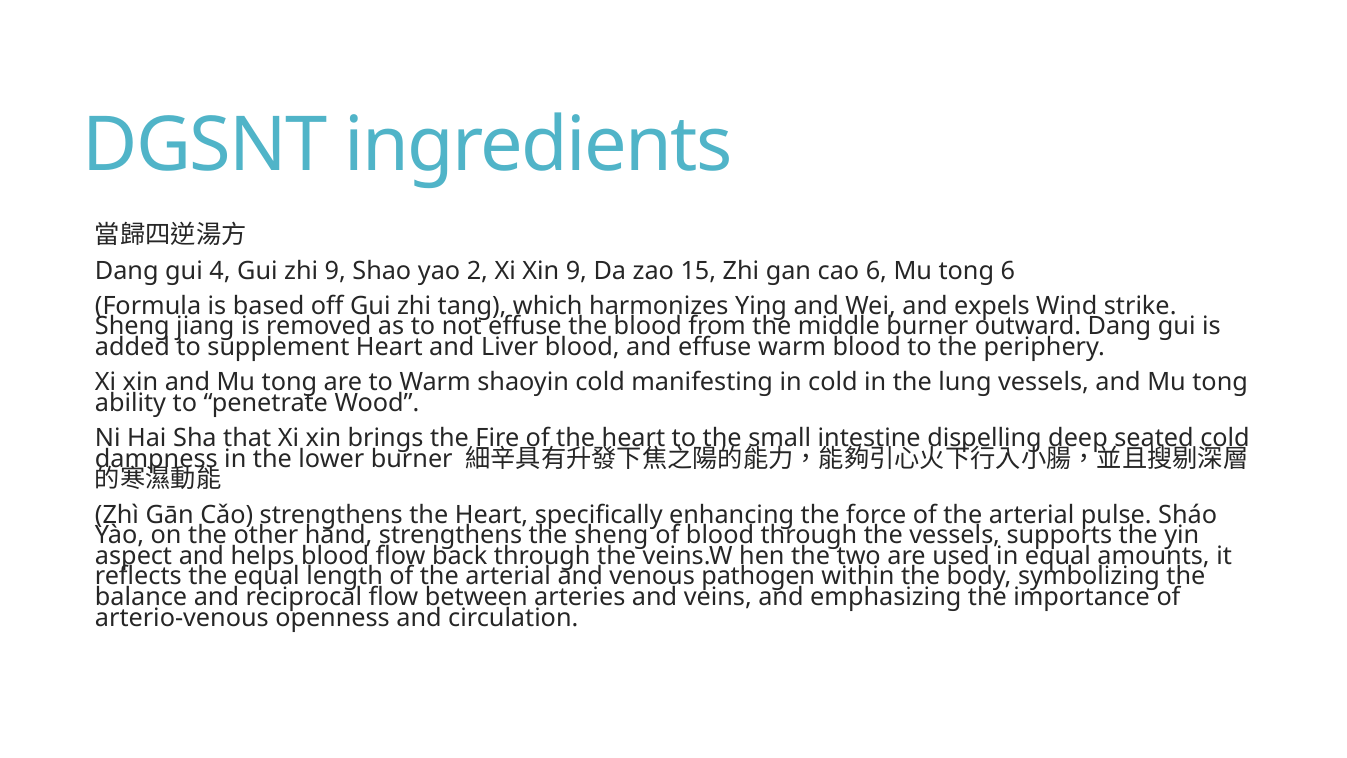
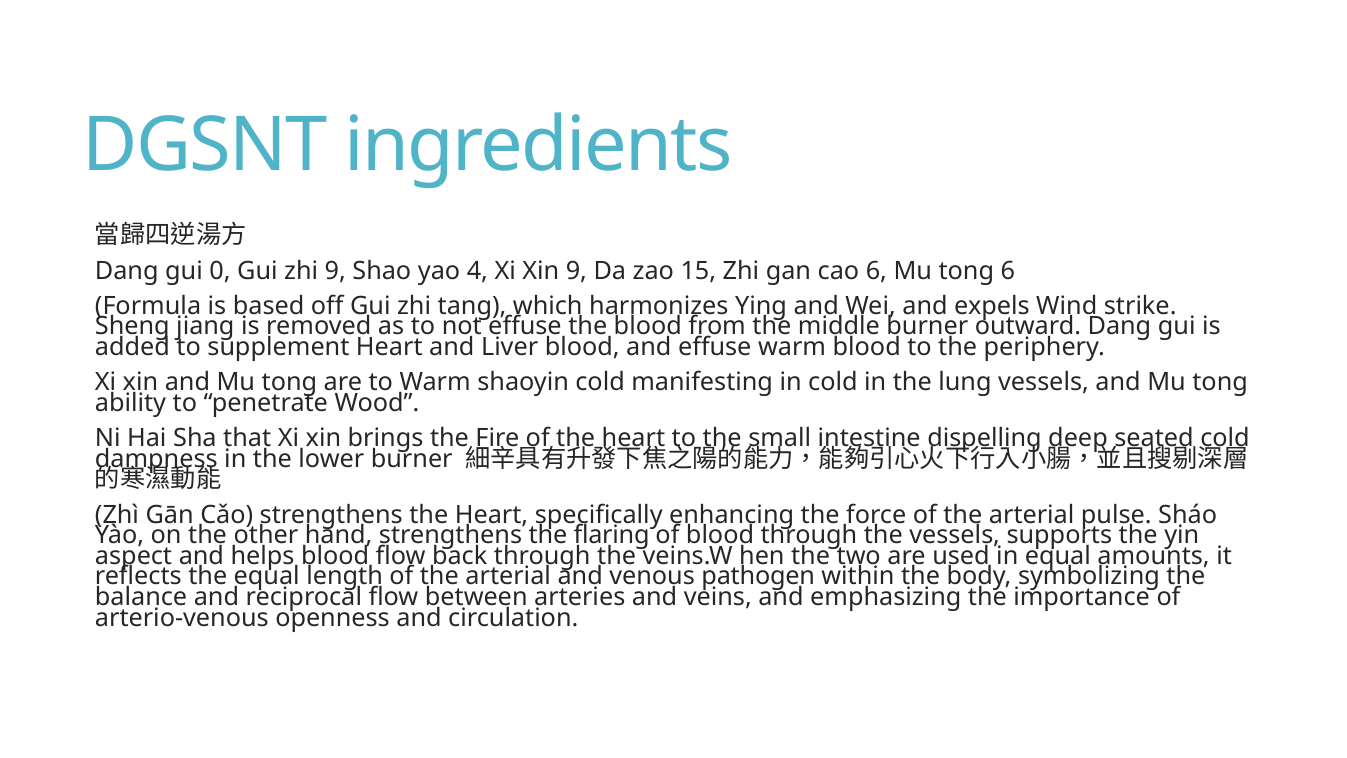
4: 4 -> 0
2: 2 -> 4
the sheng: sheng -> flaring
